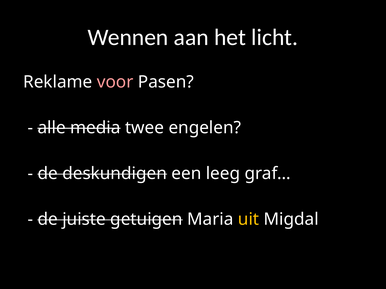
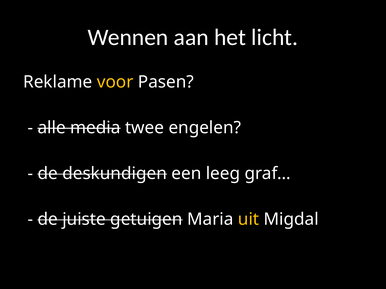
voor colour: pink -> yellow
